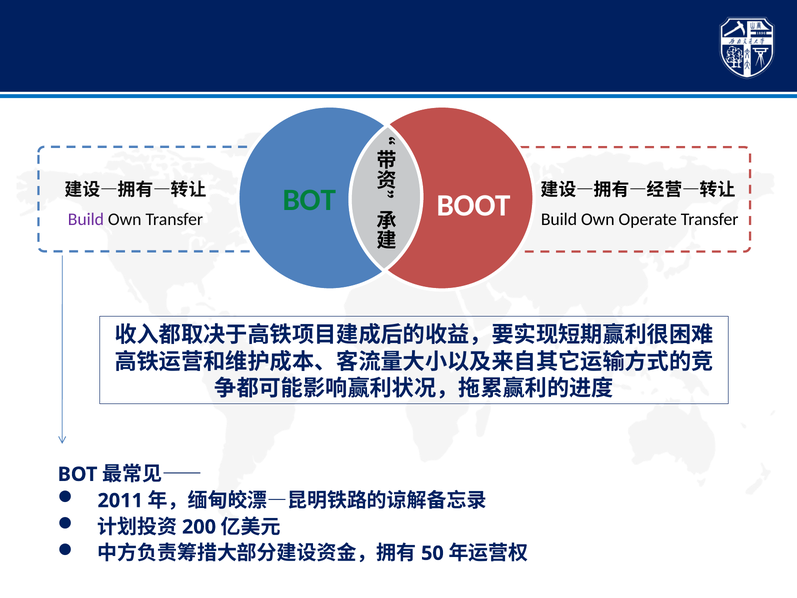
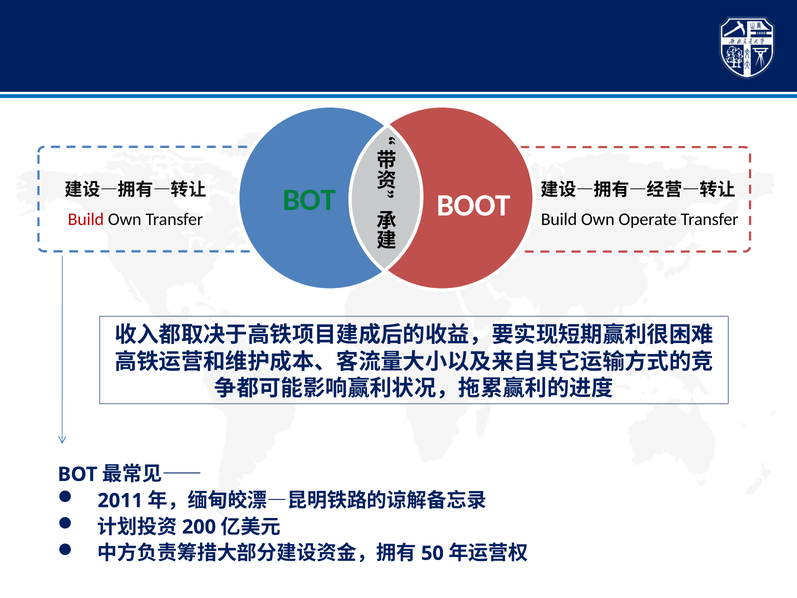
Build at (86, 219) colour: purple -> red
